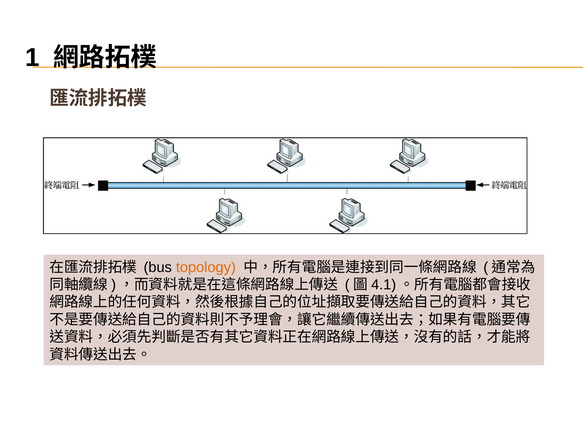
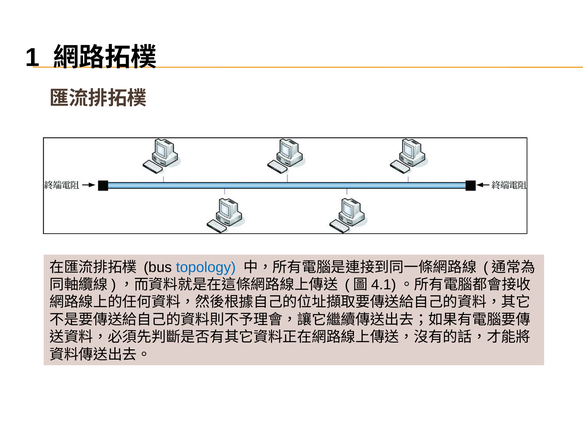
topology colour: orange -> blue
